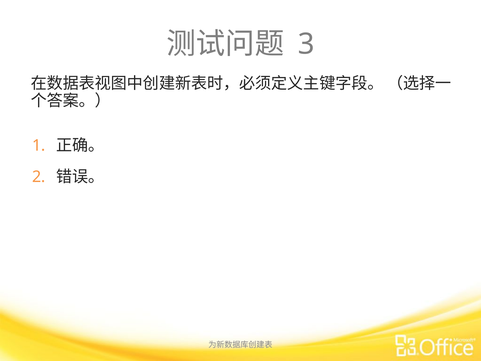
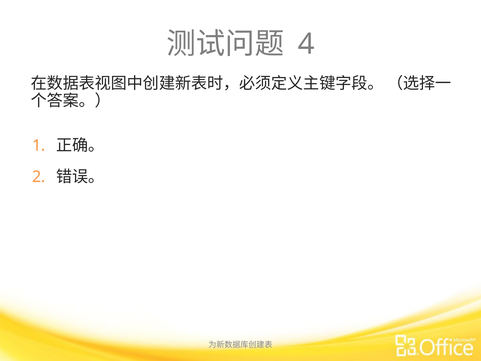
3: 3 -> 4
